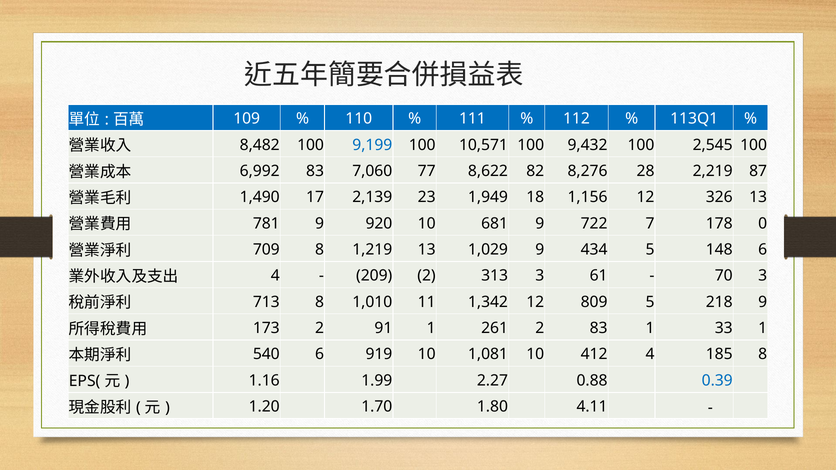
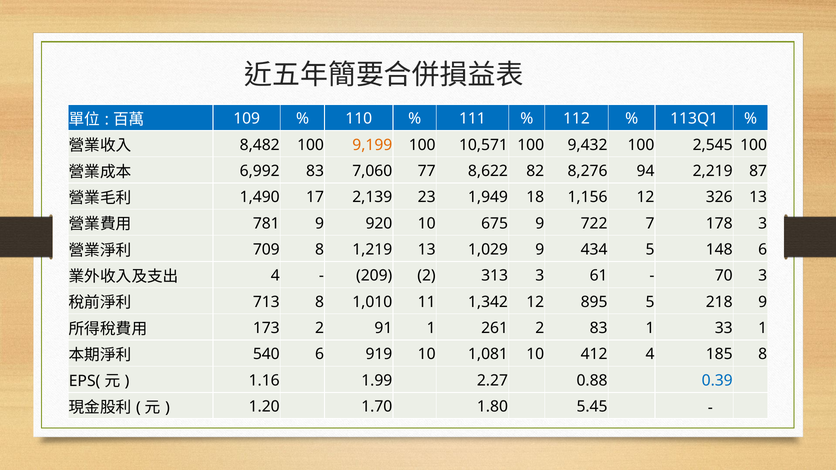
9,199 colour: blue -> orange
28: 28 -> 94
681: 681 -> 675
178 0: 0 -> 3
809: 809 -> 895
4.11: 4.11 -> 5.45
